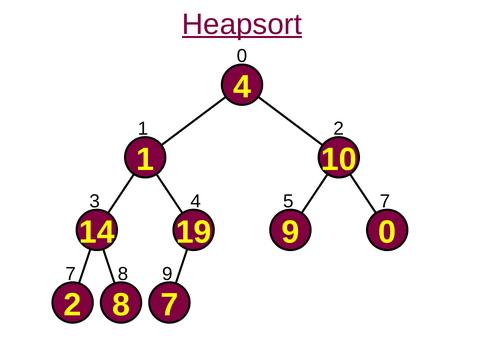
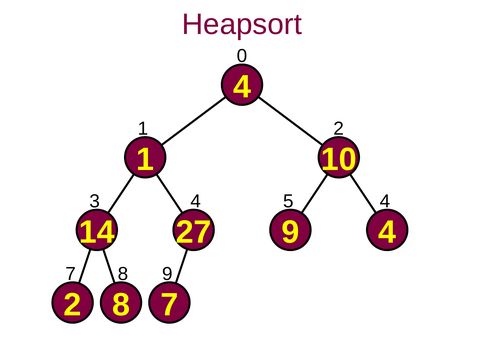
Heapsort underline: present -> none
5 7: 7 -> 4
19: 19 -> 27
9 0: 0 -> 4
